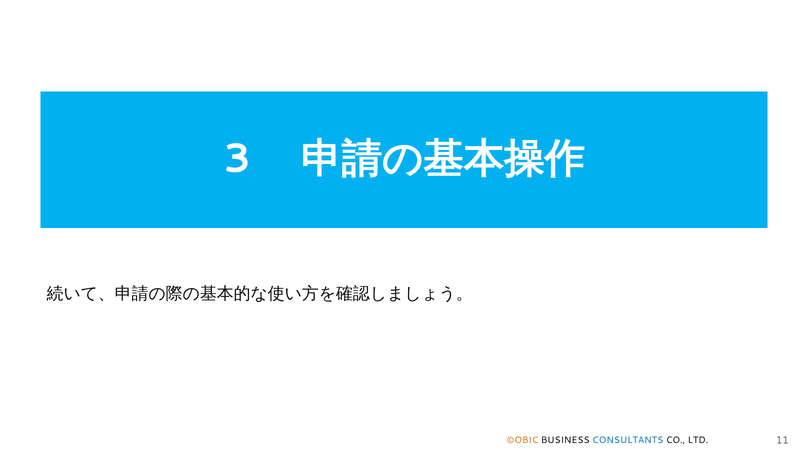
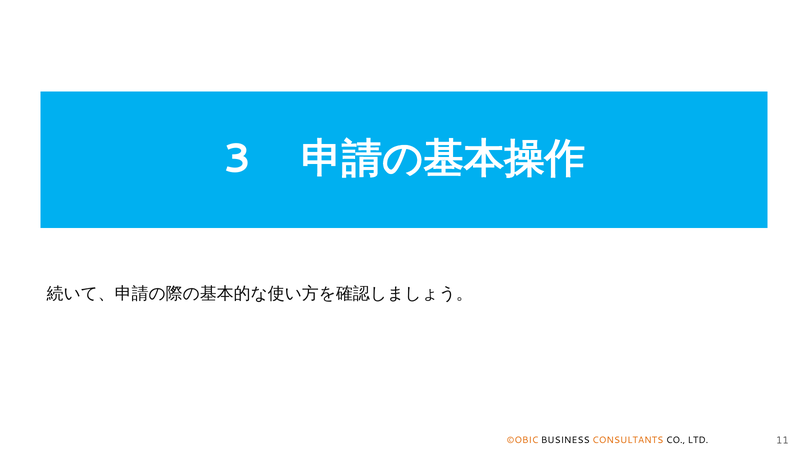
CONSULTANTS colour: blue -> orange
